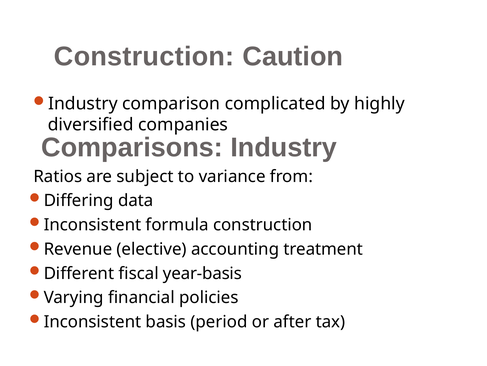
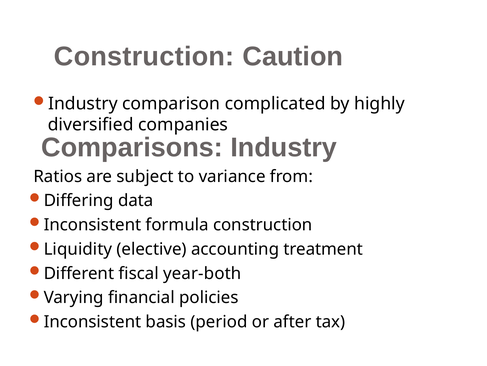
Revenue: Revenue -> Liquidity
year-basis: year-basis -> year-both
